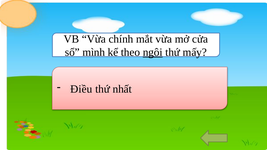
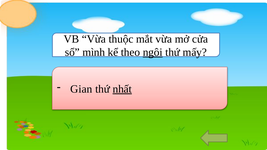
chính: chính -> thuộc
Điều: Điều -> Gian
nhất underline: none -> present
